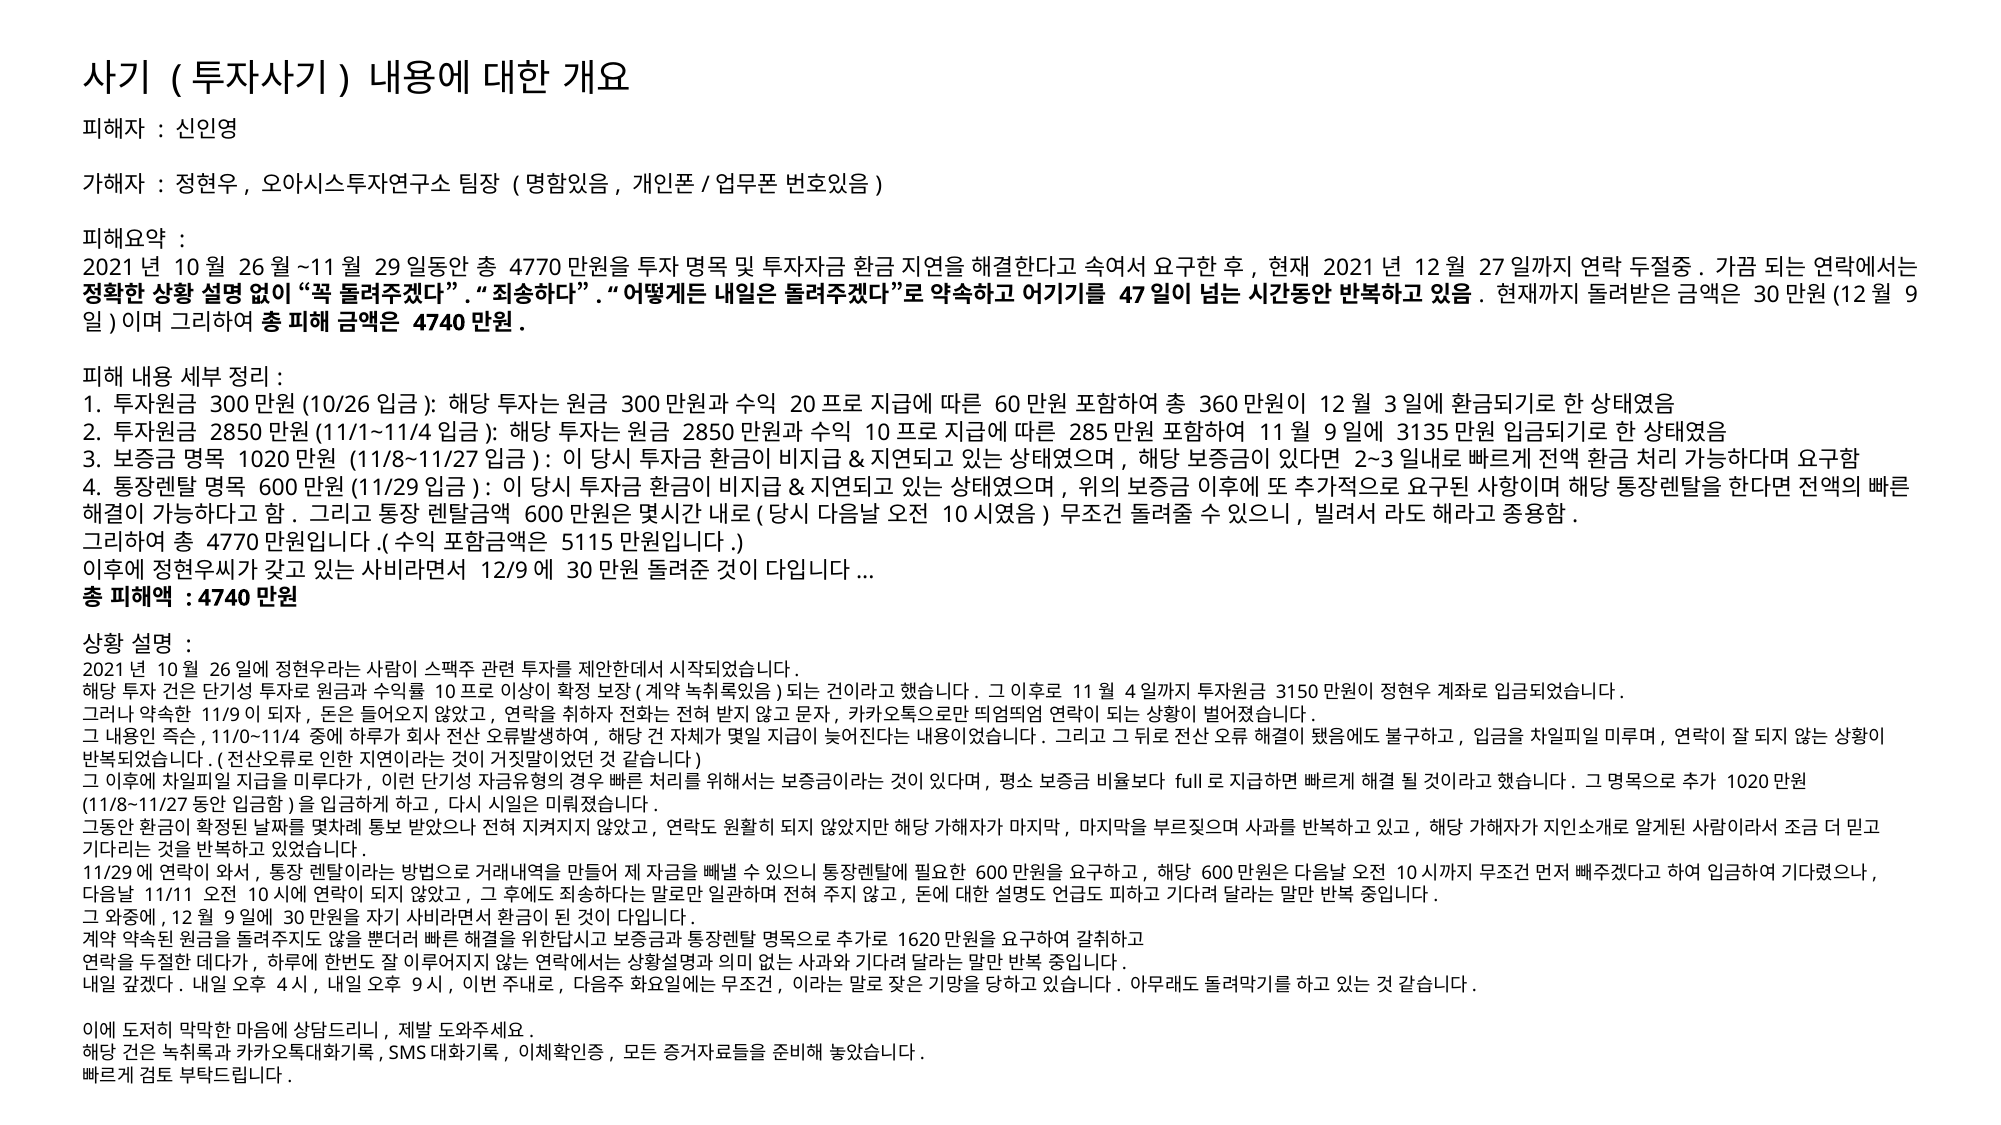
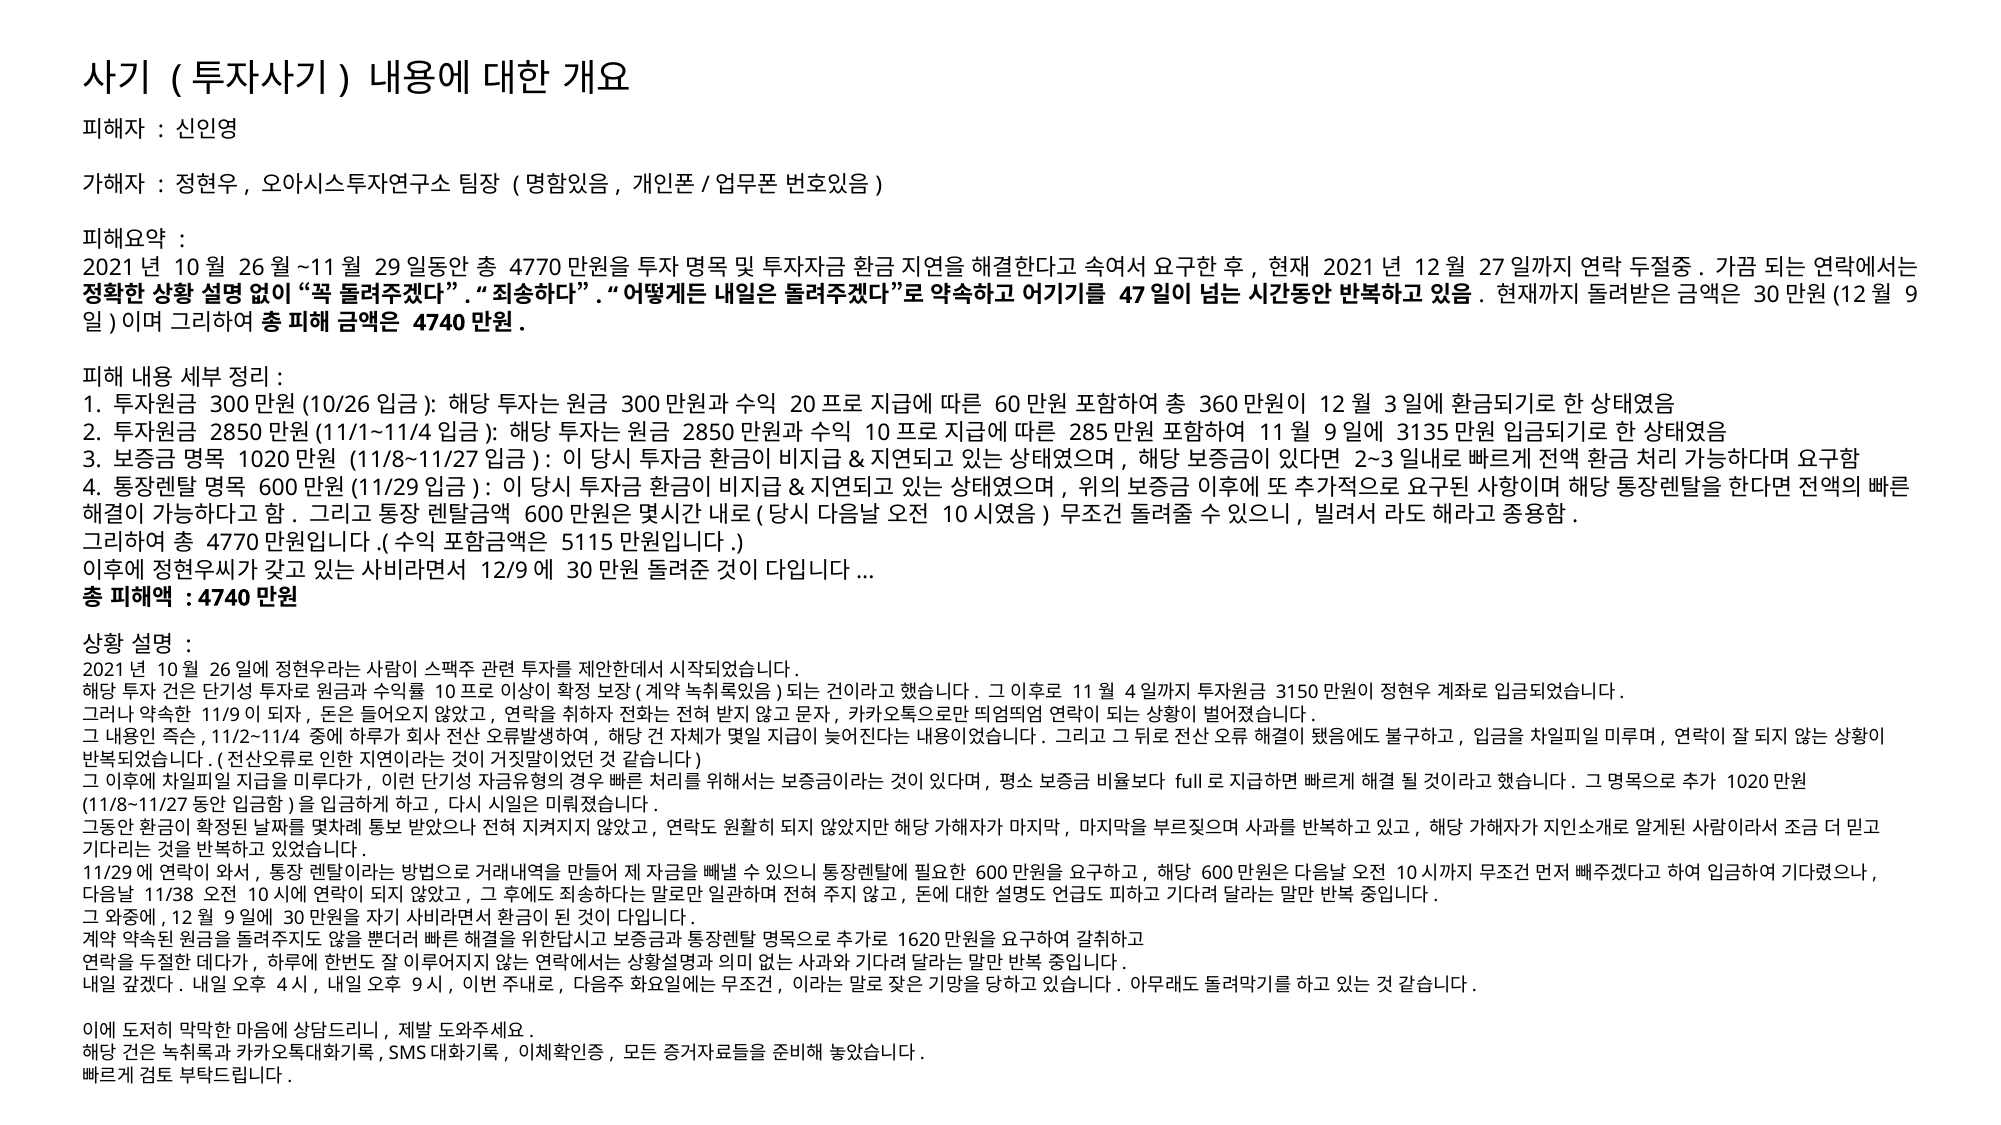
11/0~11/4: 11/0~11/4 -> 11/2~11/4
11/11: 11/11 -> 11/38
